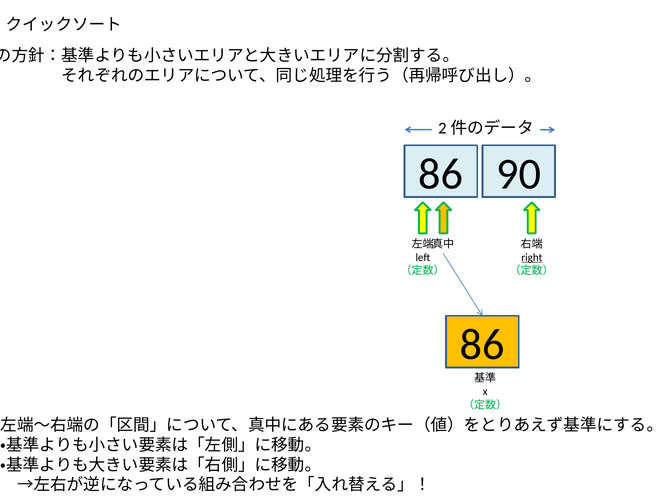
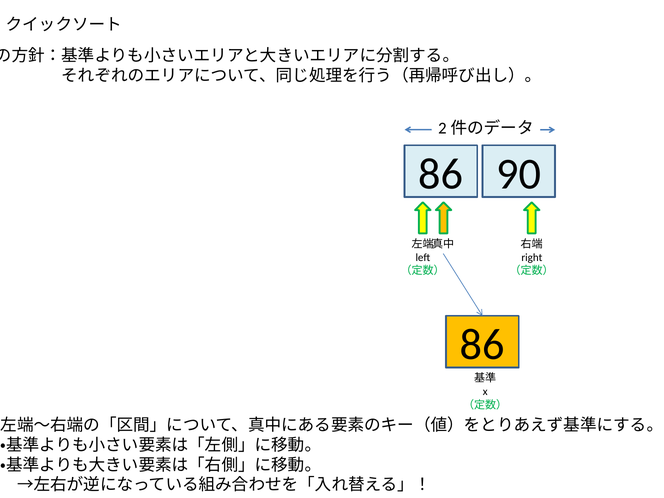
right underline: present -> none
